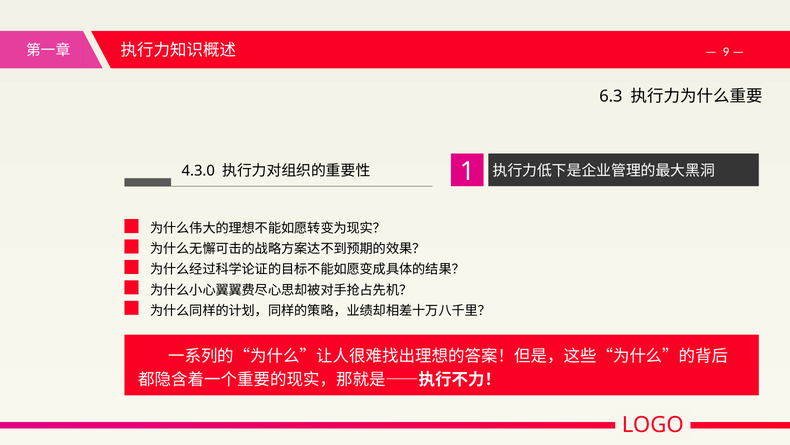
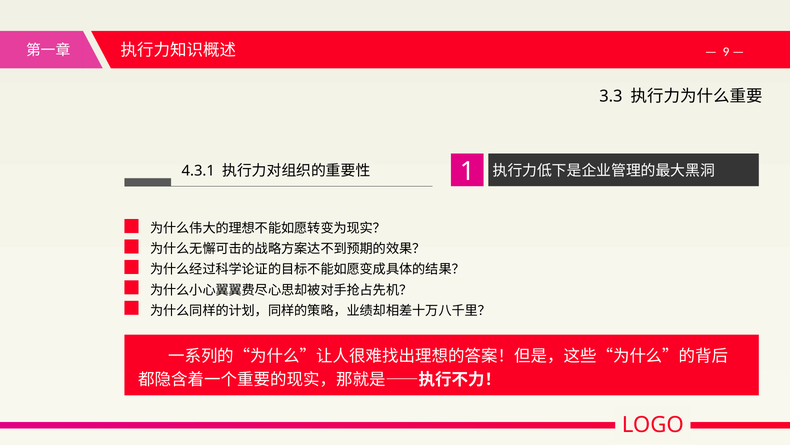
6.3: 6.3 -> 3.3
4.3.0: 4.3.0 -> 4.3.1
